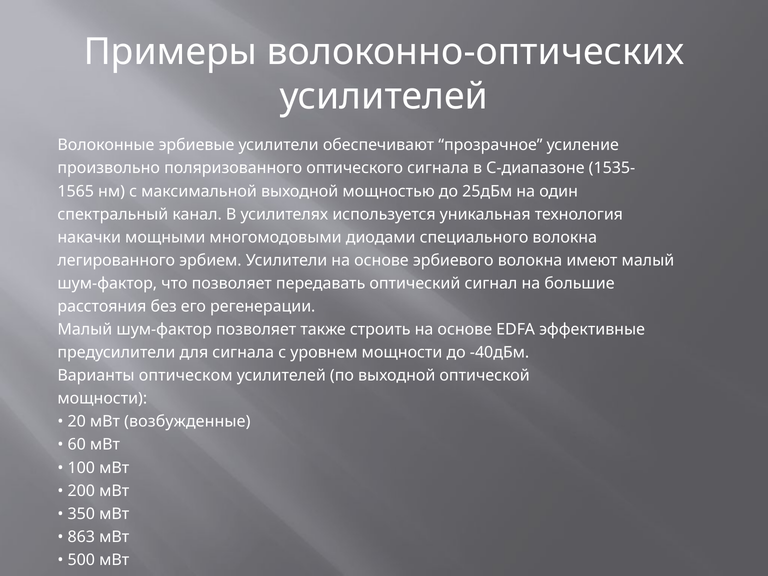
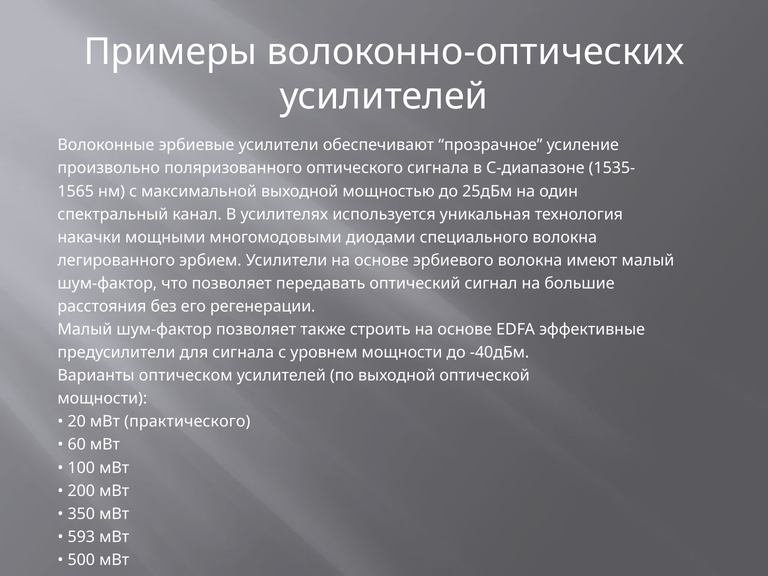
возбужденные: возбужденные -> практического
863: 863 -> 593
